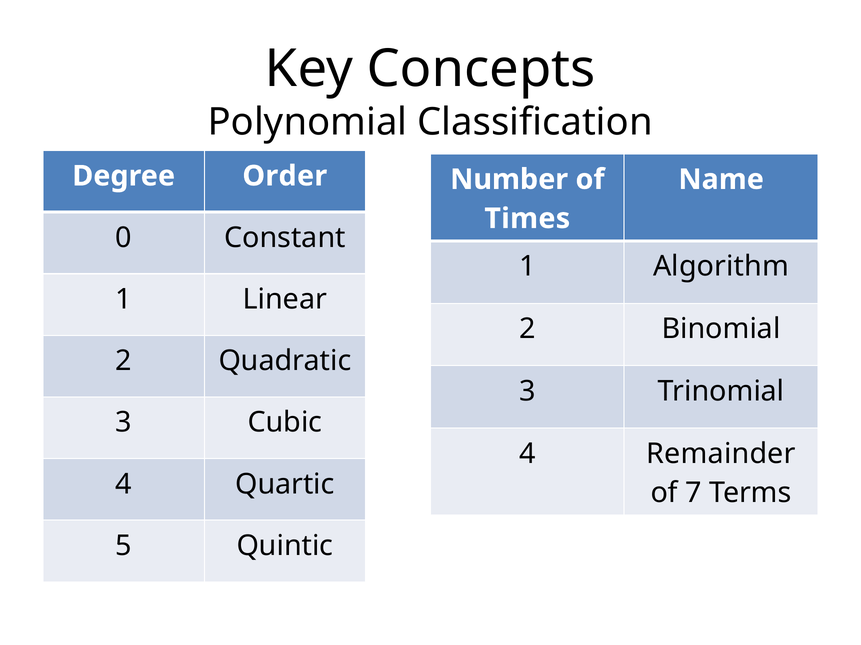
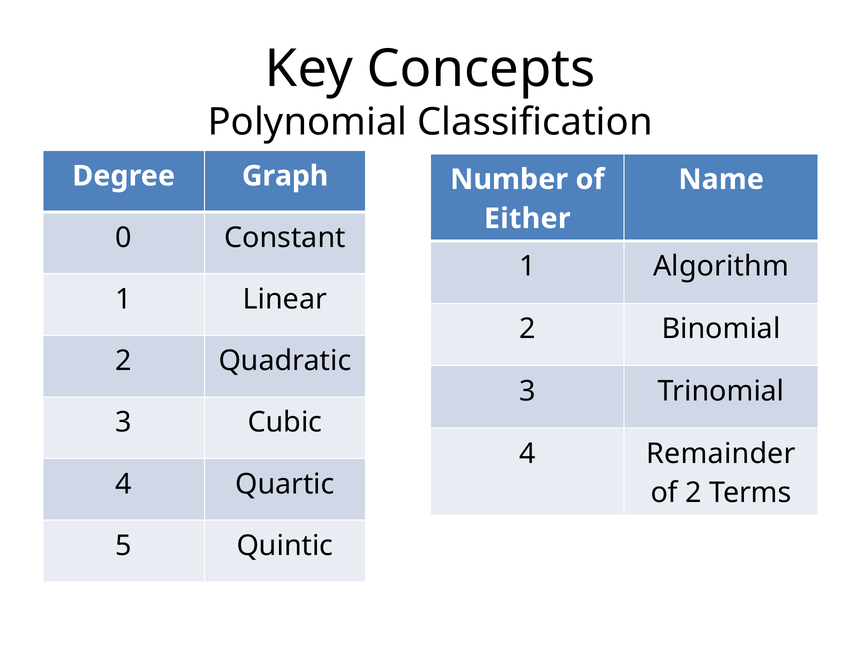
Order: Order -> Graph
Times: Times -> Either
of 7: 7 -> 2
